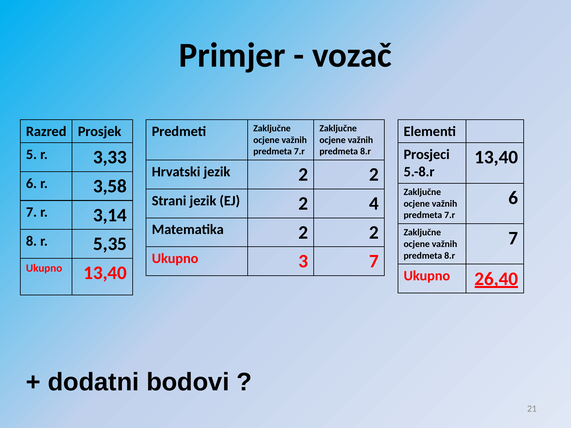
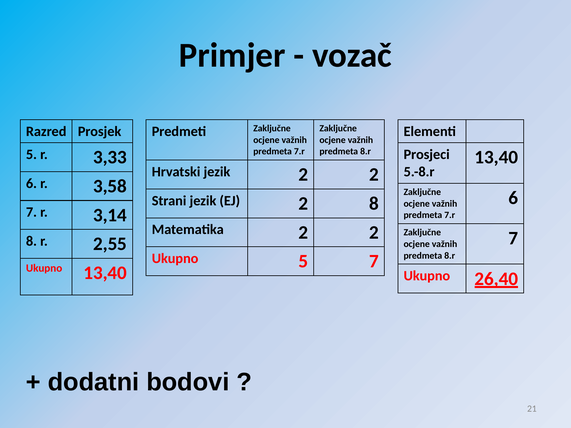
2 4: 4 -> 8
5,35: 5,35 -> 2,55
Ukupno 3: 3 -> 5
